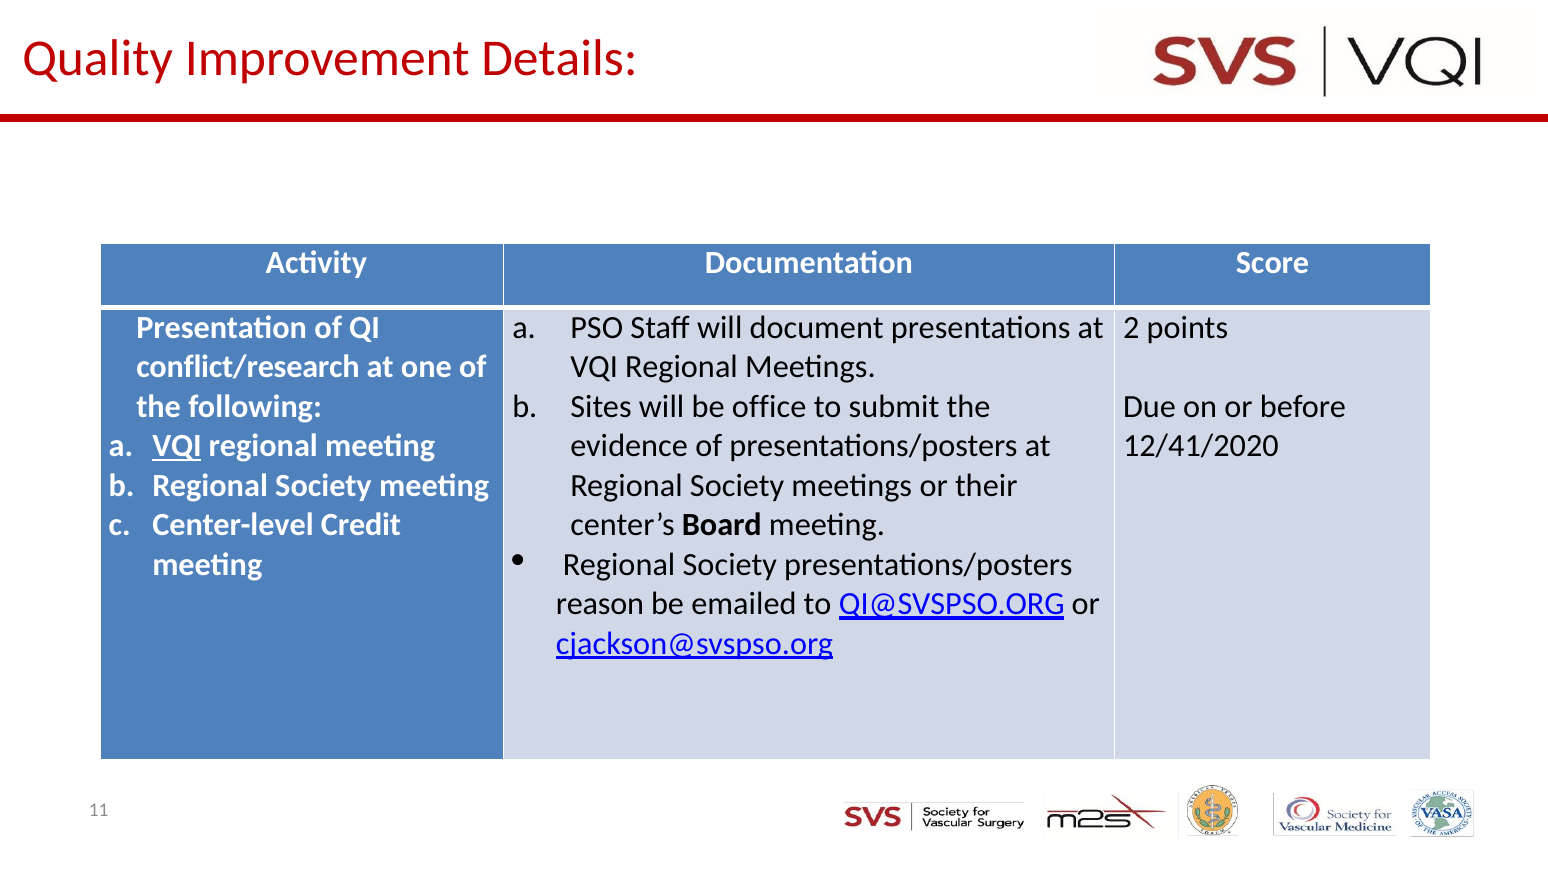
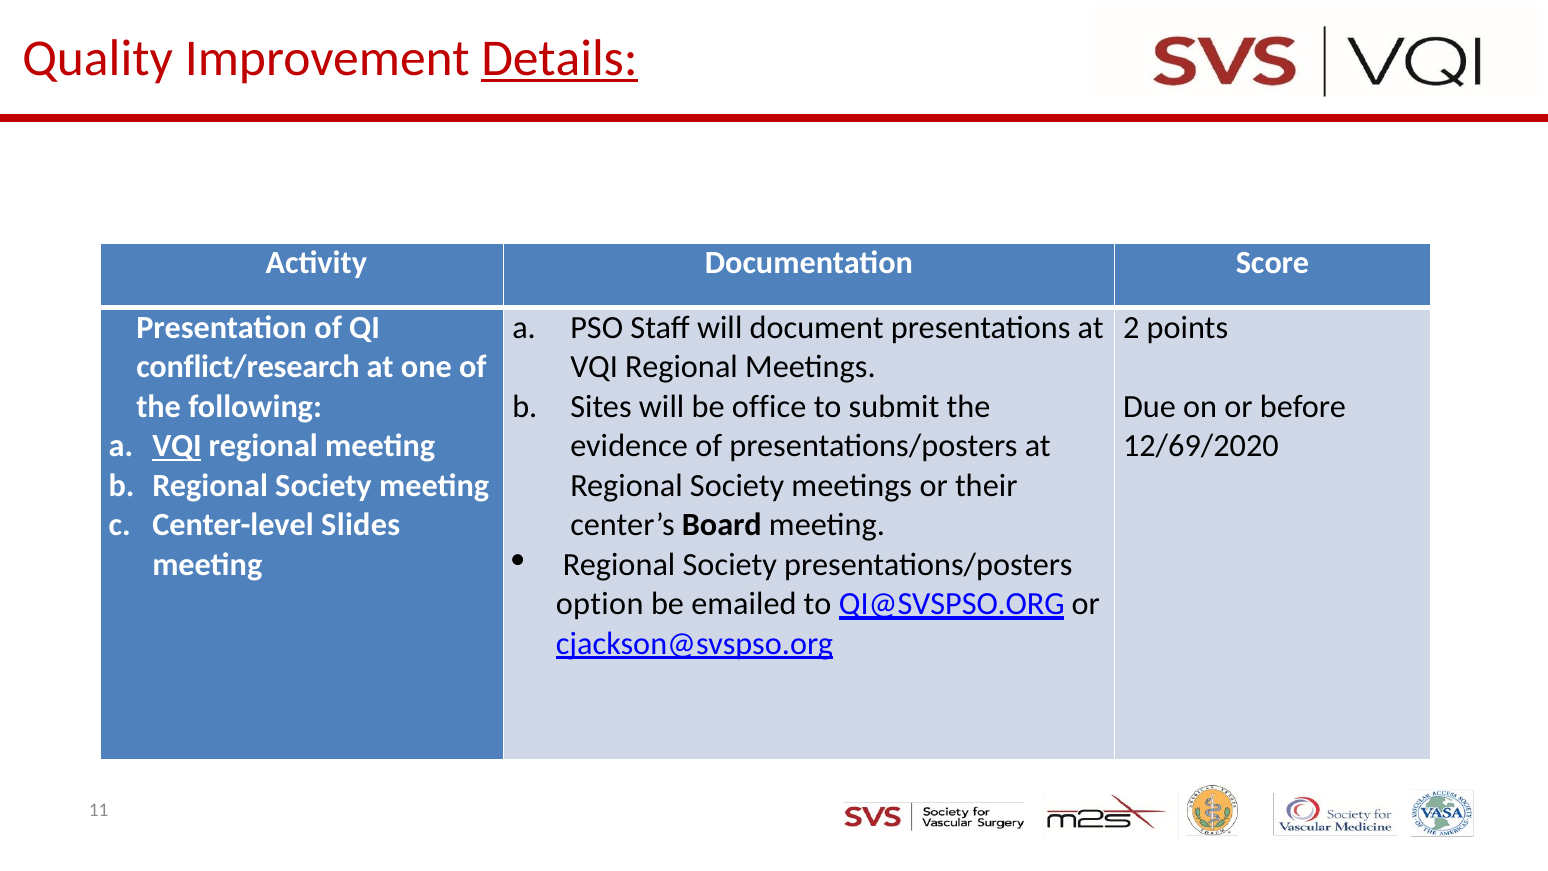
Details underline: none -> present
12/41/2020: 12/41/2020 -> 12/69/2020
Credit: Credit -> Slides
reason: reason -> option
